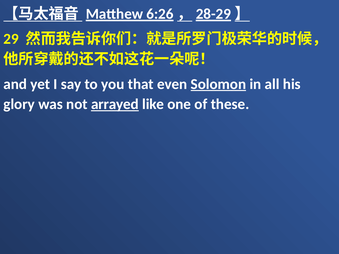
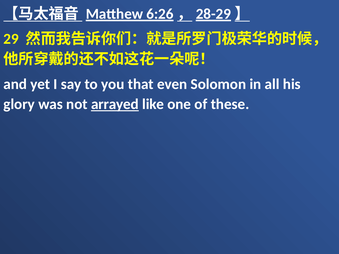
Solomon underline: present -> none
